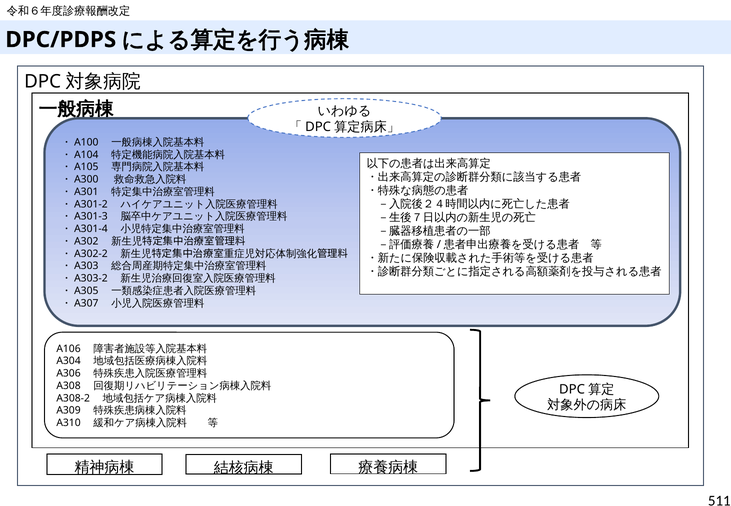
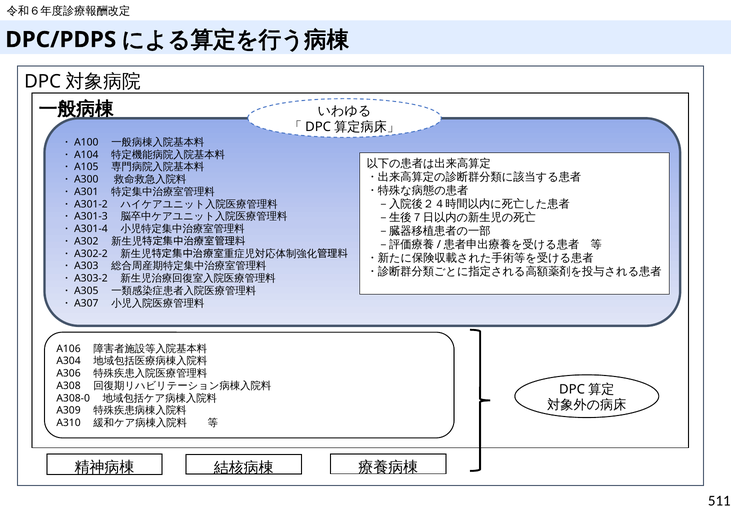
A308-2: A308-2 -> A308-0
